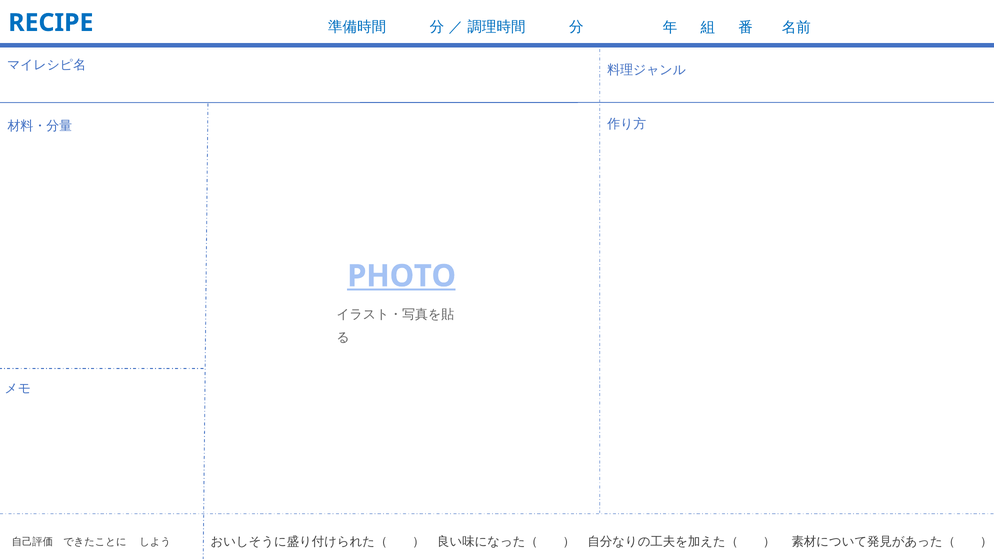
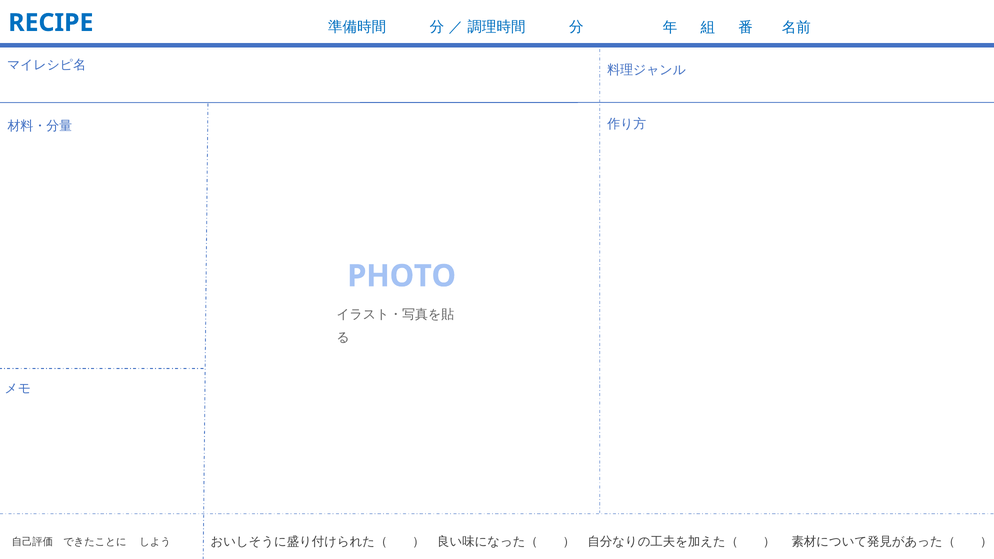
PHOTO underline: present -> none
